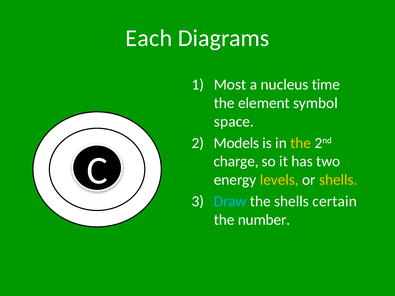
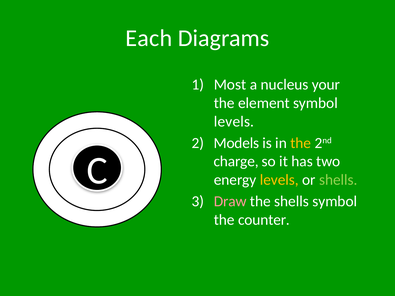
time: time -> your
space at (234, 122): space -> levels
shells at (338, 180) colour: yellow -> light green
Draw colour: light blue -> pink
shells certain: certain -> symbol
number: number -> counter
